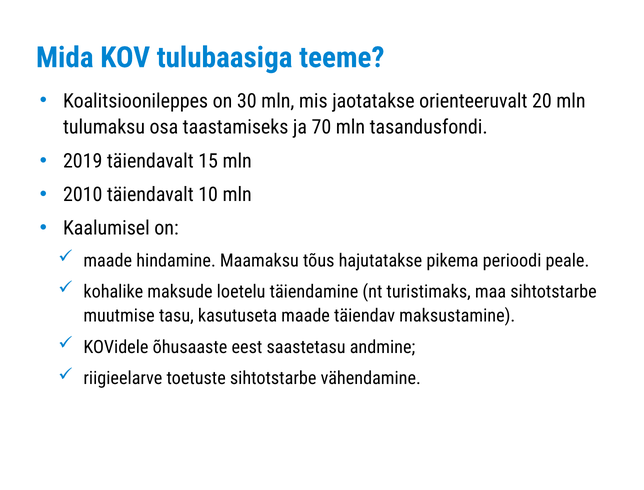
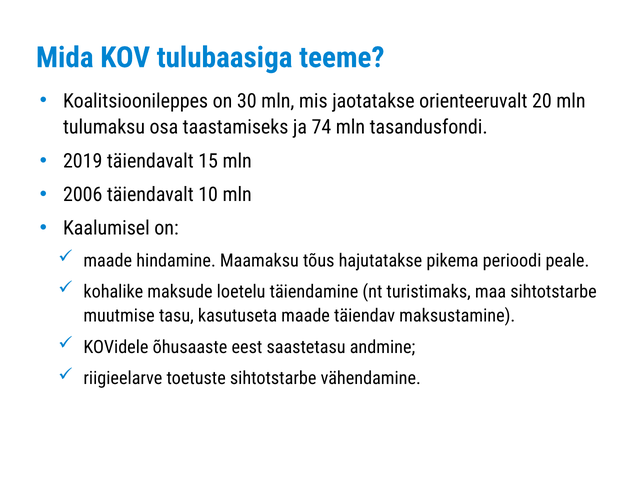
70: 70 -> 74
2010: 2010 -> 2006
